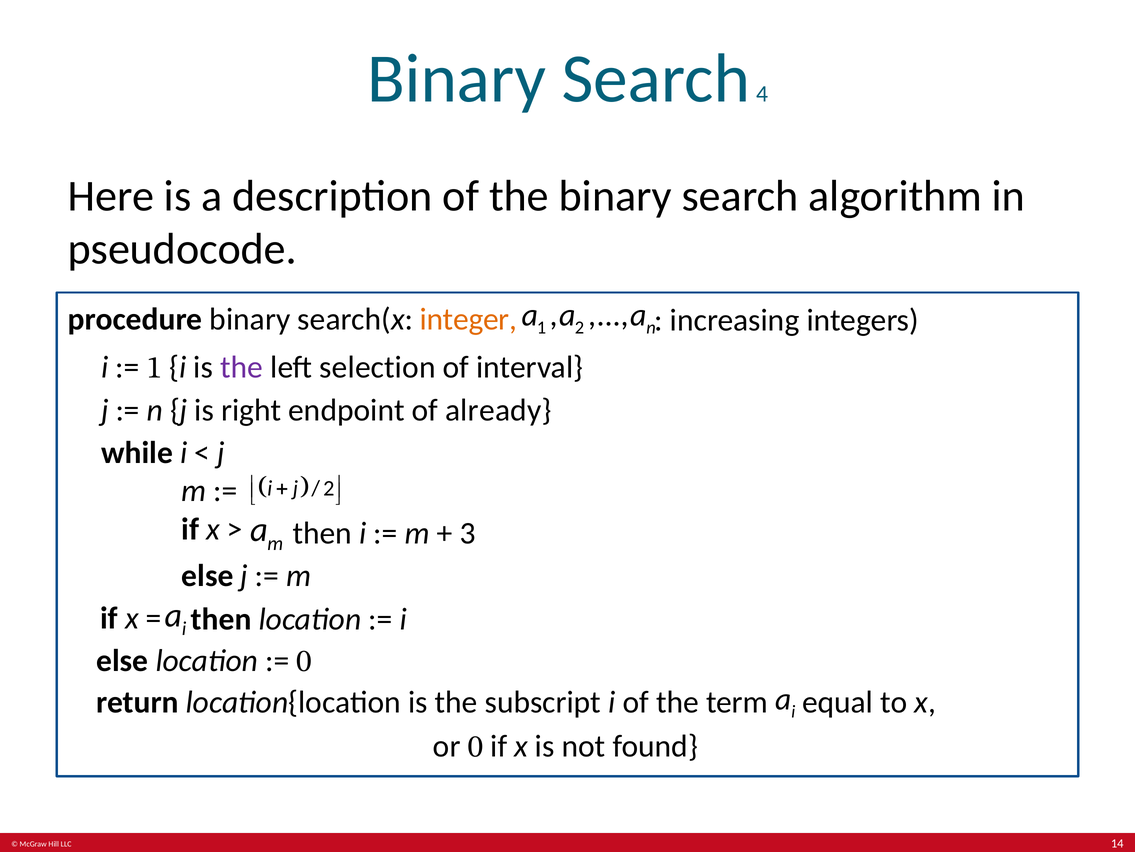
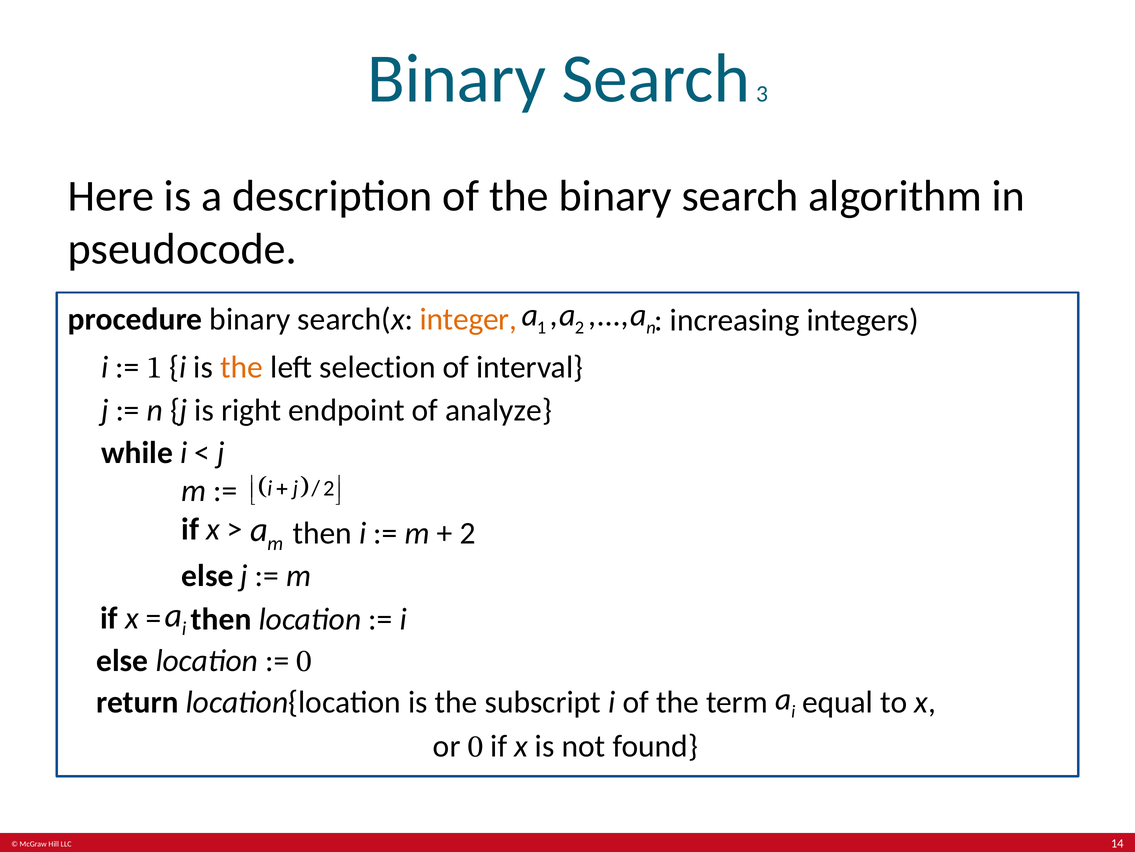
4: 4 -> 3
the at (242, 367) colour: purple -> orange
already: already -> analyze
3 at (468, 533): 3 -> 2
